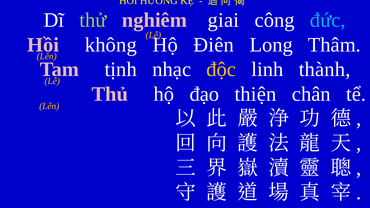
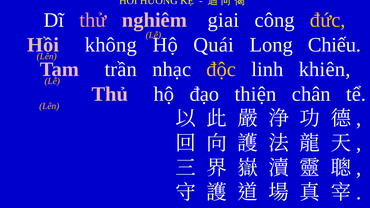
thử colour: light green -> pink
đức colour: light blue -> yellow
Điên: Điên -> Quái
Thâm: Thâm -> Chiếu
tịnh: tịnh -> trần
thành: thành -> khiên
